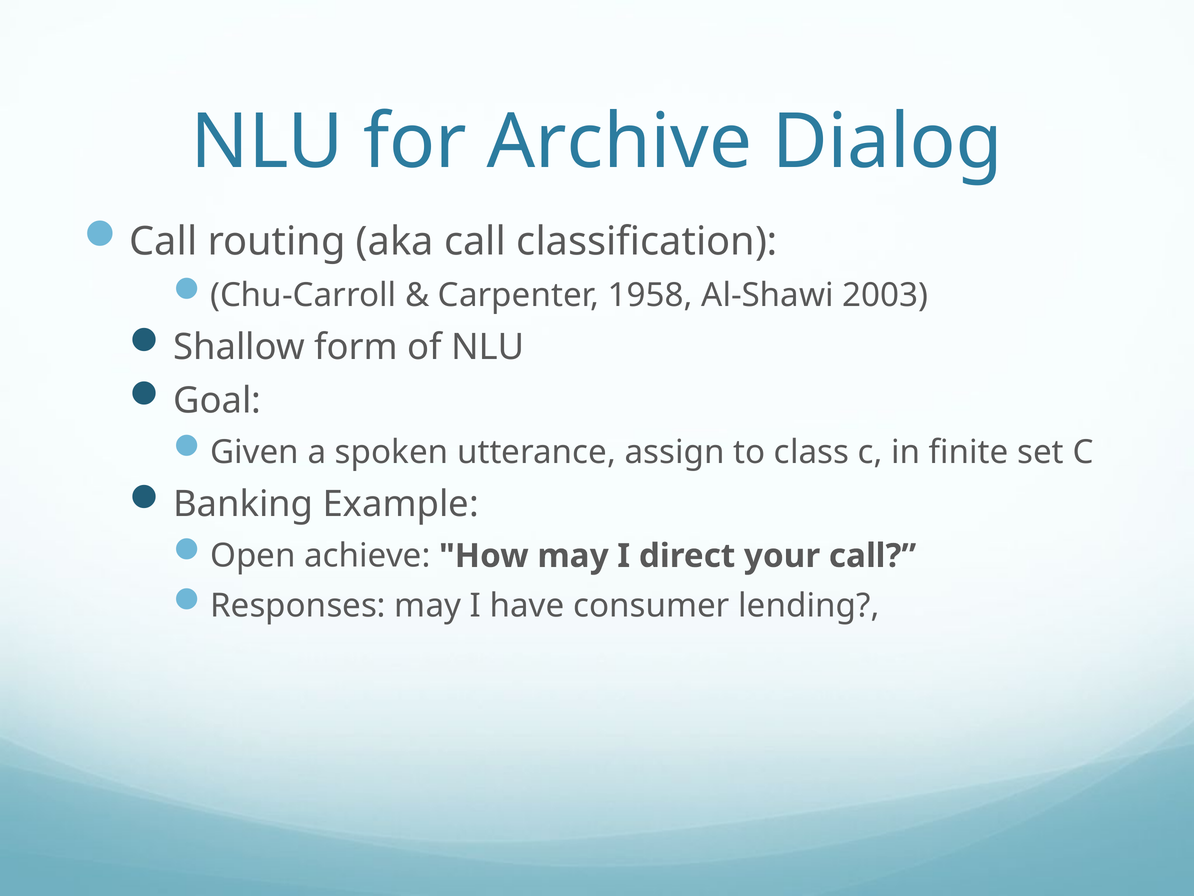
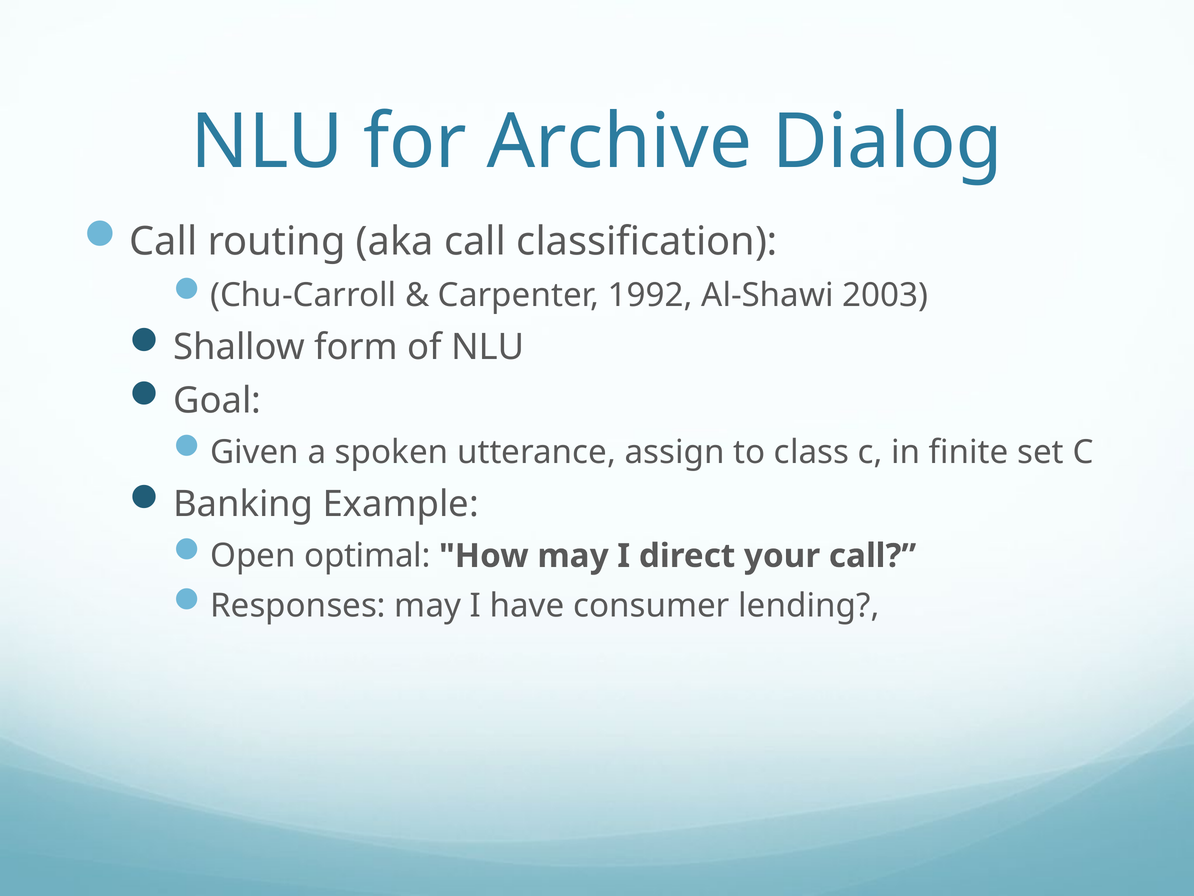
1958: 1958 -> 1992
achieve: achieve -> optimal
